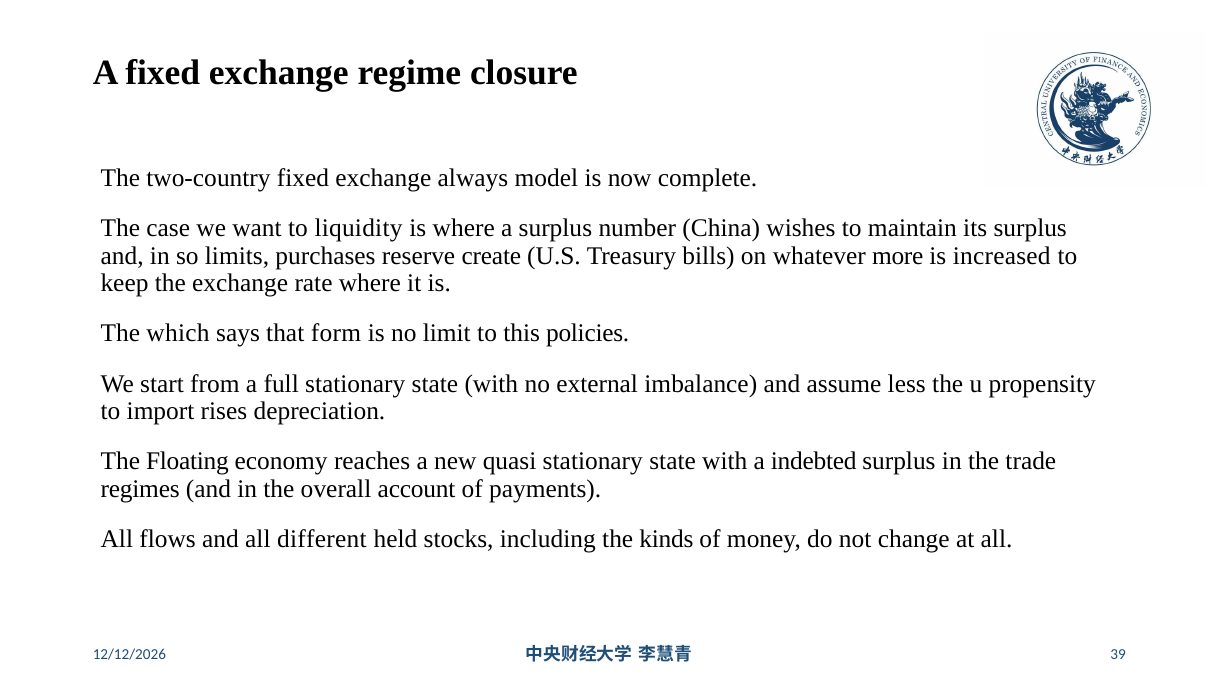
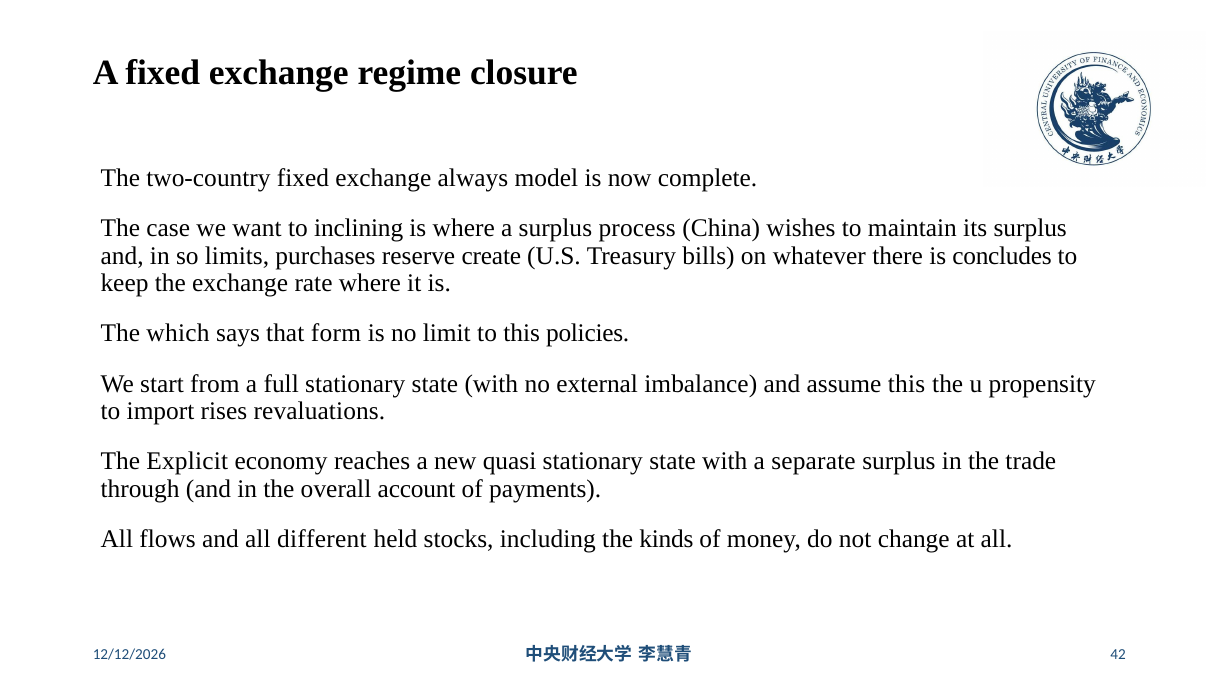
liquidity: liquidity -> inclining
number: number -> process
more: more -> there
increased: increased -> concludes
assume less: less -> this
depreciation: depreciation -> revaluations
Floating: Floating -> Explicit
indebted: indebted -> separate
regimes: regimes -> through
39: 39 -> 42
